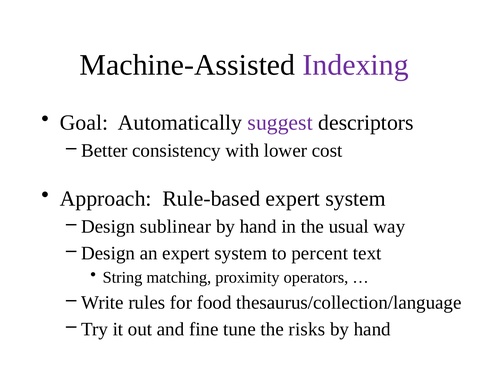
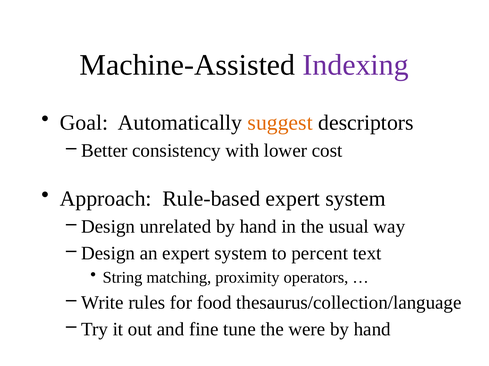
suggest colour: purple -> orange
sublinear: sublinear -> unrelated
risks: risks -> were
